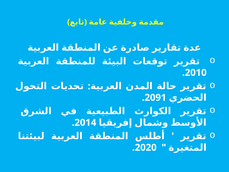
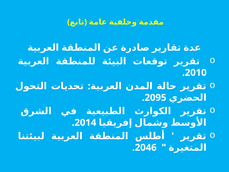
2091: 2091 -> 2095
2020: 2020 -> 2046
